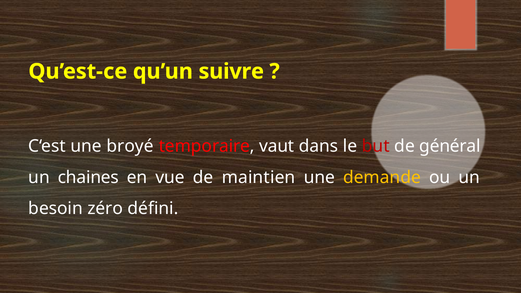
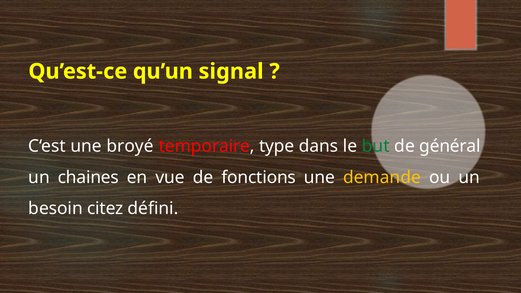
suivre: suivre -> signal
vaut: vaut -> type
but colour: red -> green
maintien: maintien -> fonctions
zéro: zéro -> citez
